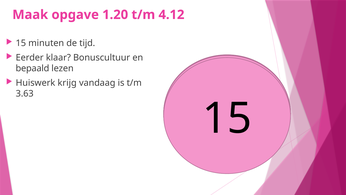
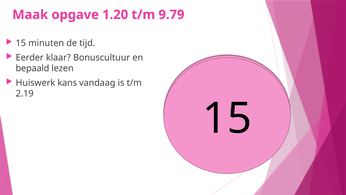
4.12: 4.12 -> 9.79
krijg: krijg -> kans
3.63: 3.63 -> 2.19
